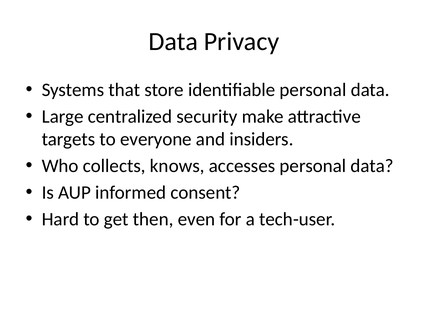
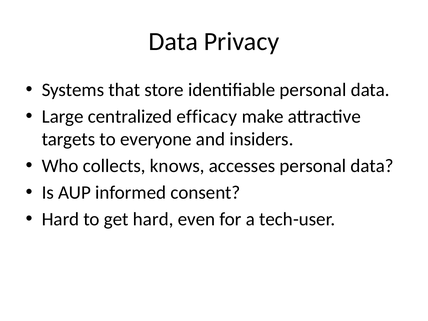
security: security -> efficacy
get then: then -> hard
